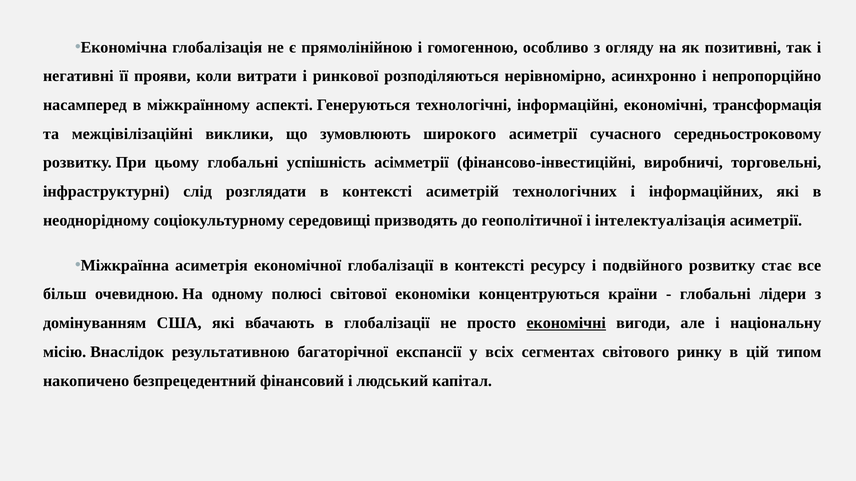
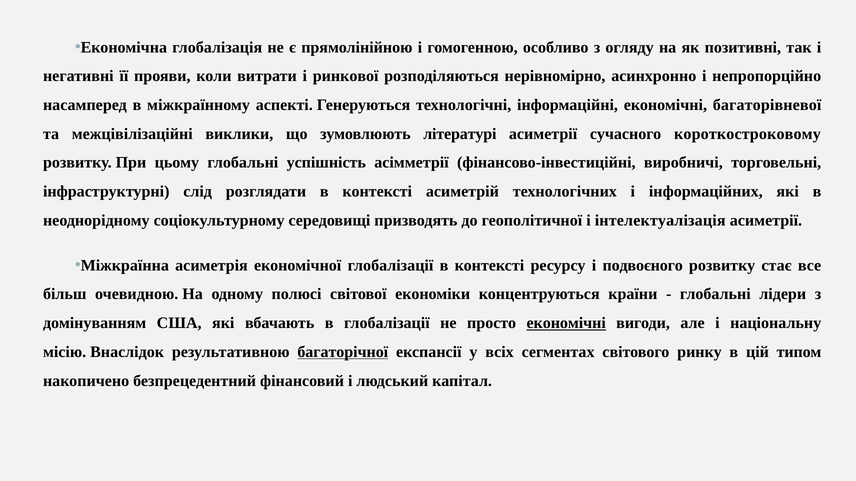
трансформація: трансформація -> багаторівневої
широкого: широкого -> літературі
середньостроковому: середньостроковому -> короткостроковому
подвійного: подвійного -> подвоєного
багаторічної underline: none -> present
